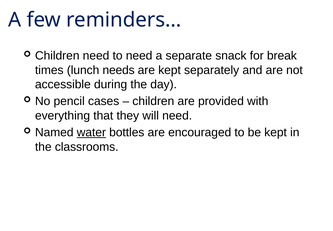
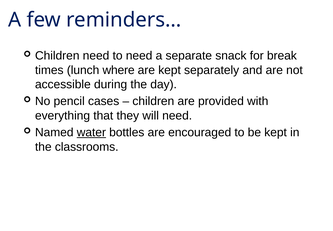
needs: needs -> where
